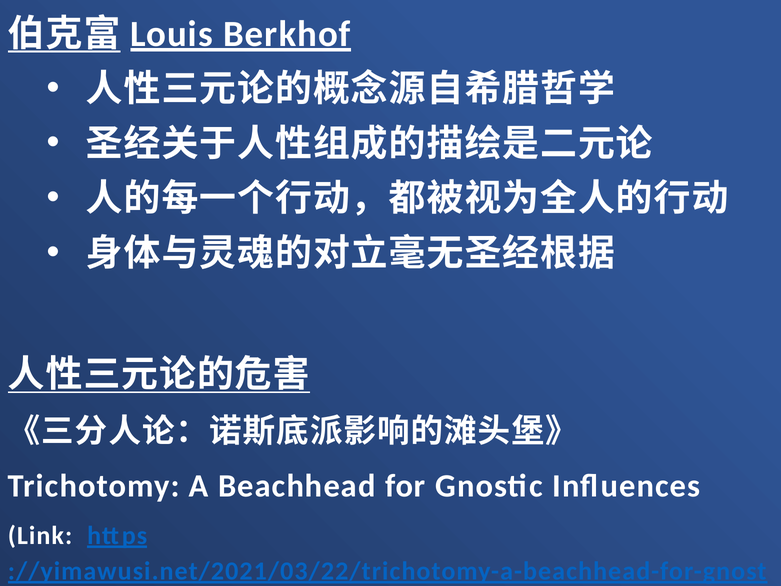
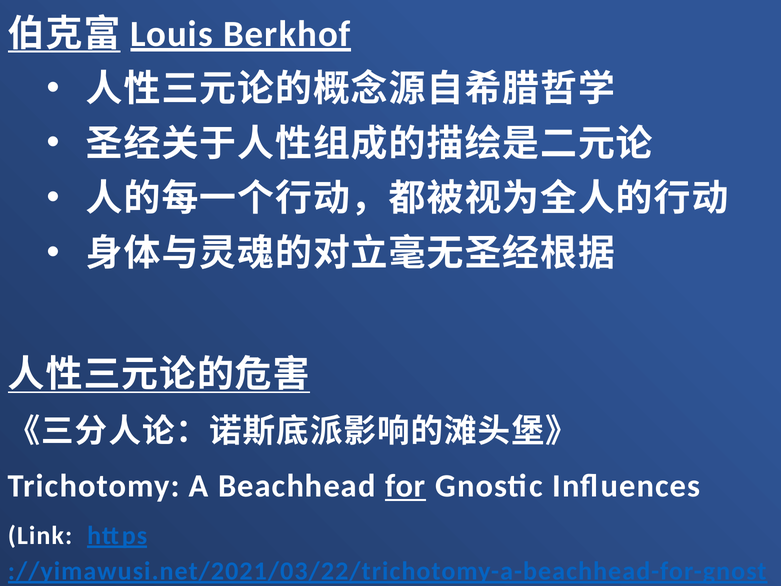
for underline: none -> present
